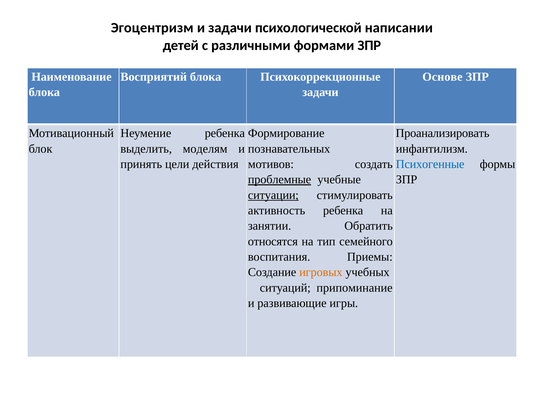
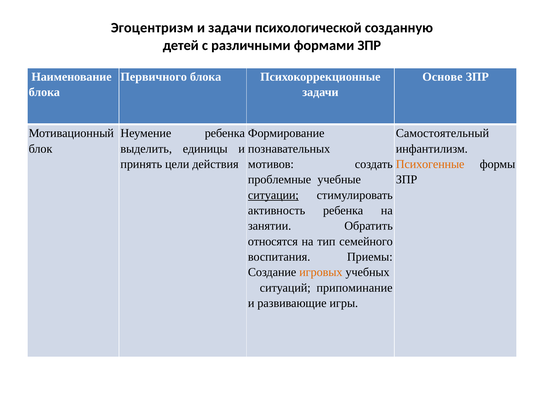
написании: написании -> созданную
Восприятий: Восприятий -> Первичного
Проанализировать: Проанализировать -> Самостоятельный
моделям: моделям -> единицы
Психогенные colour: blue -> orange
проблемные underline: present -> none
